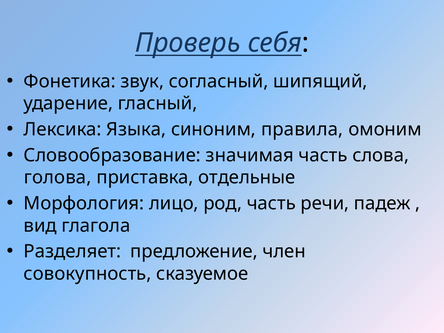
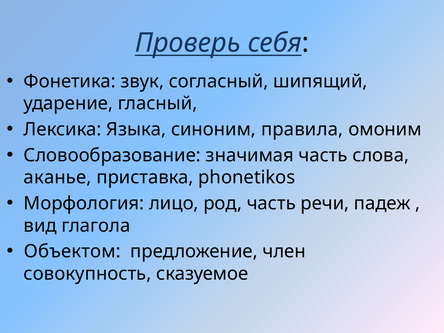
голова: голова -> аканье
отдельные: отдельные -> phonetikos
Разделяет: Разделяет -> Объектом
